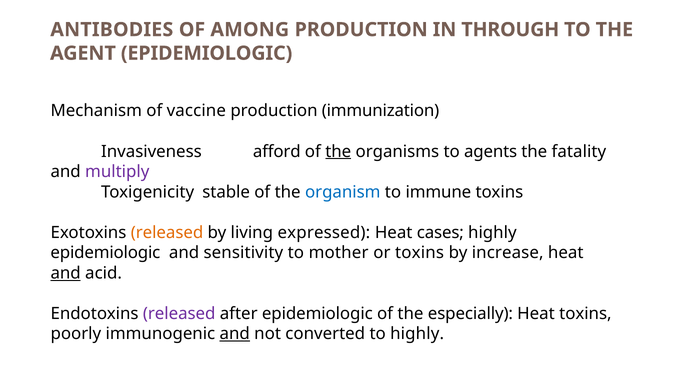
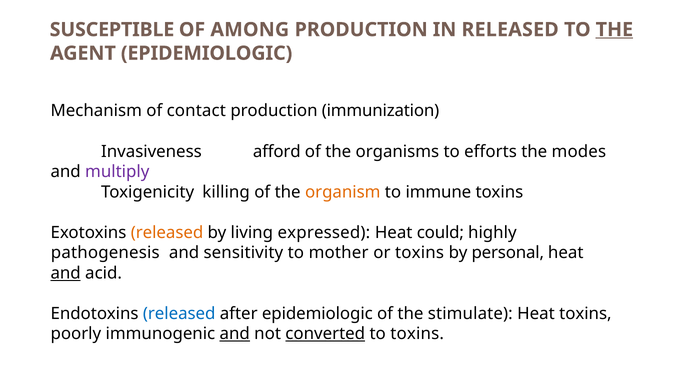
ANTIBODIES: ANTIBODIES -> SUSCEPTIBLE
IN THROUGH: THROUGH -> RELEASED
THE at (614, 30) underline: none -> present
vaccine: vaccine -> contact
the at (338, 151) underline: present -> none
agents: agents -> efforts
fatality: fatality -> modes
stable: stable -> killing
organism colour: blue -> orange
cases: cases -> could
epidemiologic at (105, 252): epidemiologic -> pathogenesis
increase: increase -> personal
released at (179, 313) colour: purple -> blue
especially: especially -> stimulate
converted underline: none -> present
to highly: highly -> toxins
